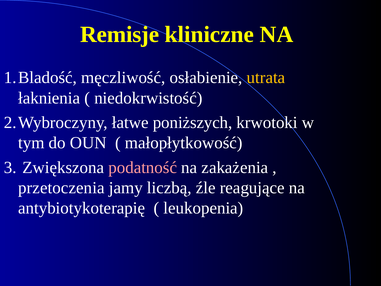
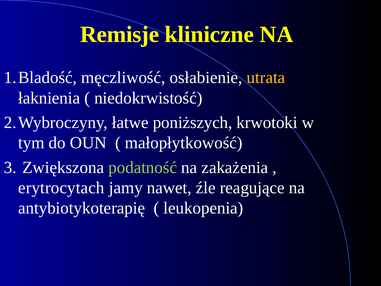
podatność colour: pink -> light green
przetoczenia: przetoczenia -> erytrocytach
liczbą: liczbą -> nawet
